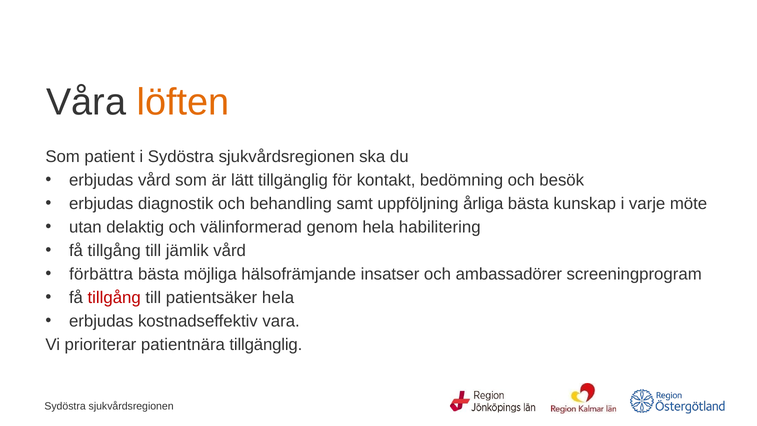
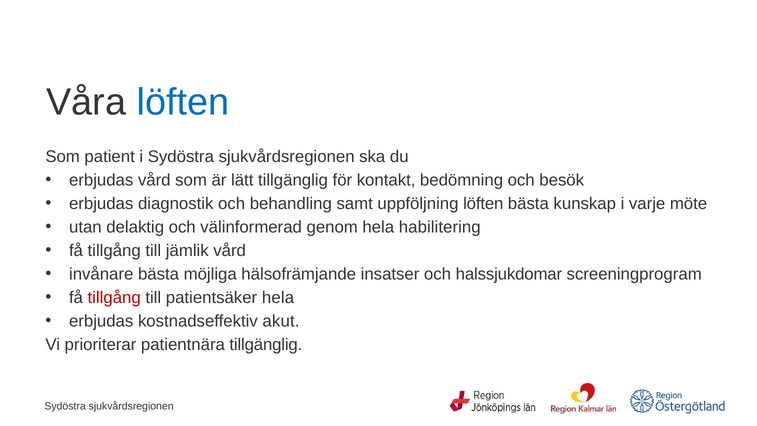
löften at (183, 102) colour: orange -> blue
uppföljning årliga: årliga -> löften
förbättra: förbättra -> invånare
ambassadörer: ambassadörer -> halssjukdomar
vara: vara -> akut
